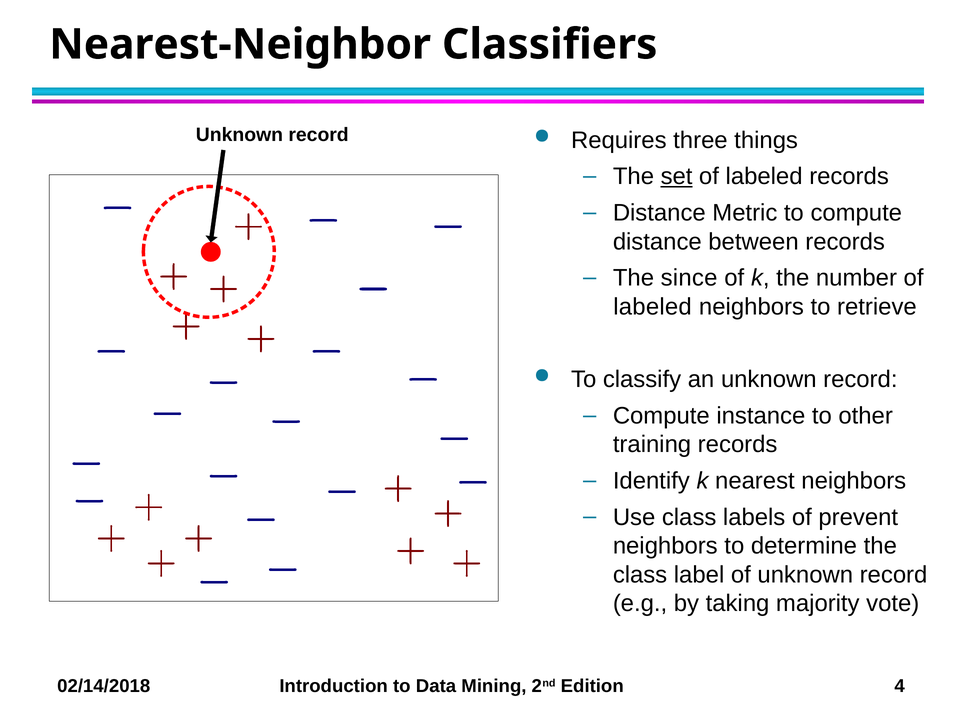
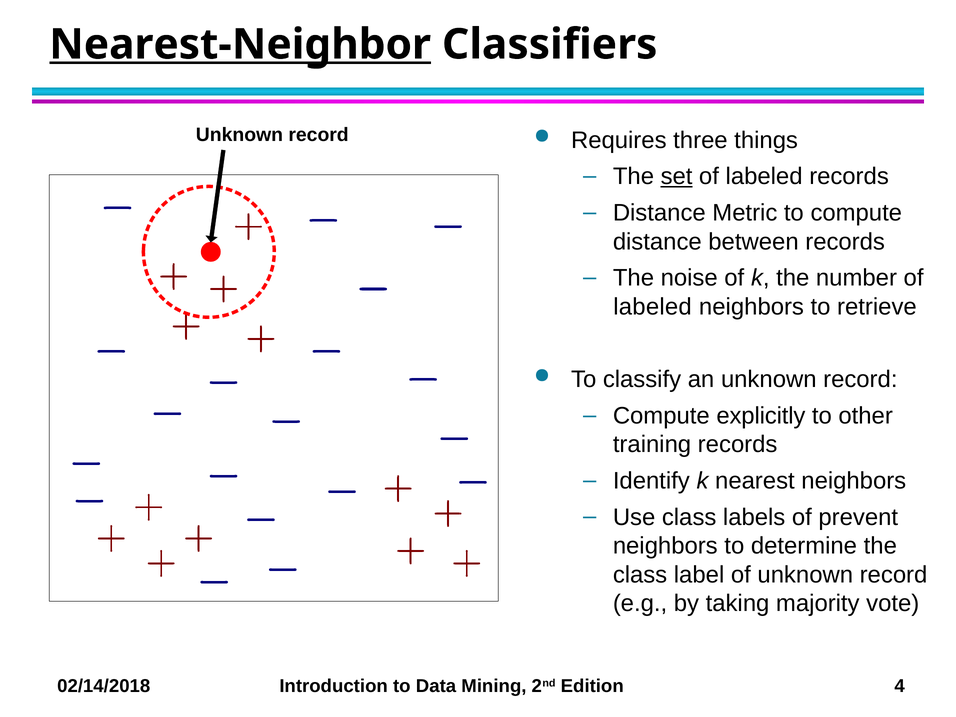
Nearest-Neighbor underline: none -> present
since: since -> noise
instance: instance -> explicitly
